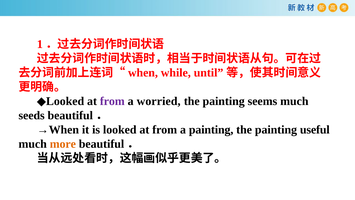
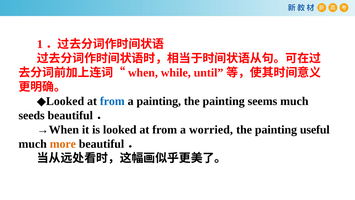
from at (112, 101) colour: purple -> blue
a worried: worried -> painting
a painting: painting -> worried
